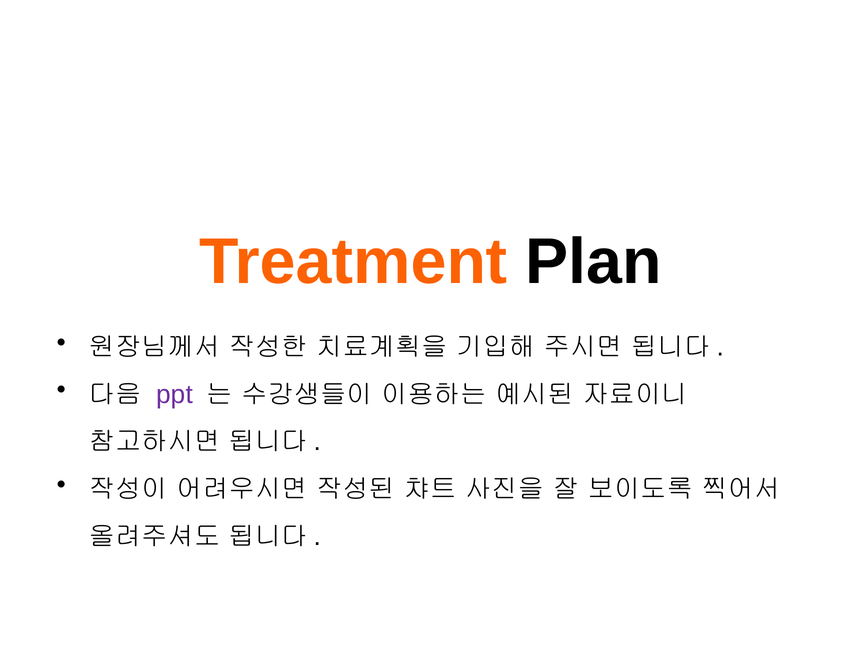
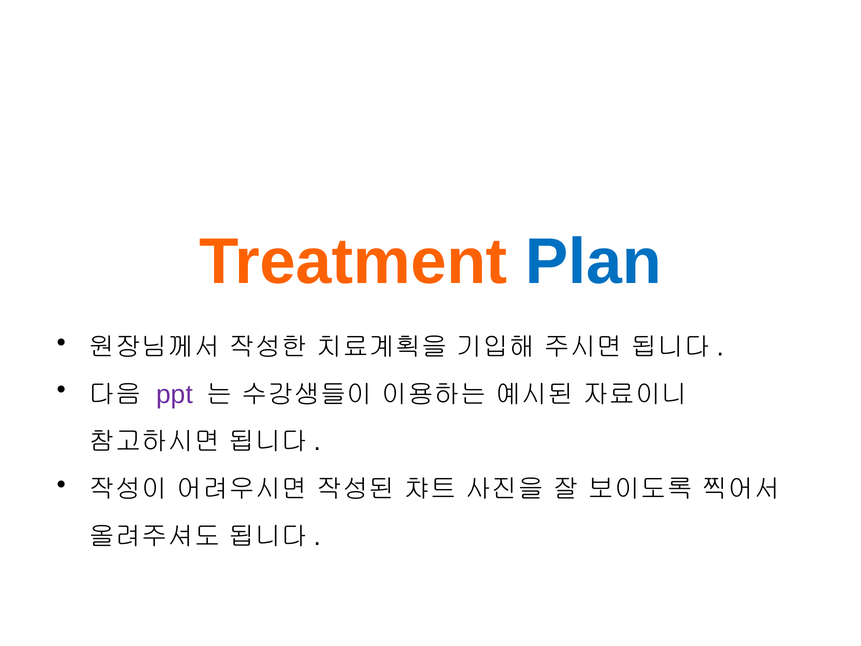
Plan colour: black -> blue
